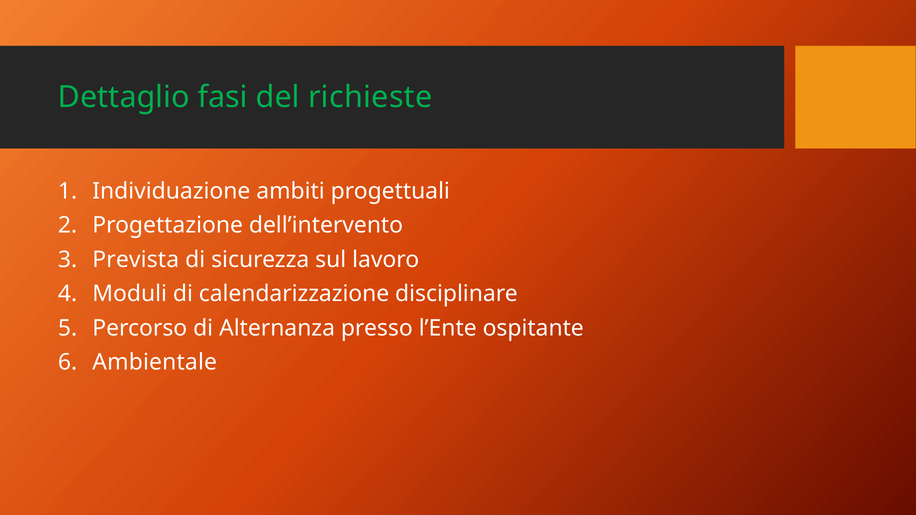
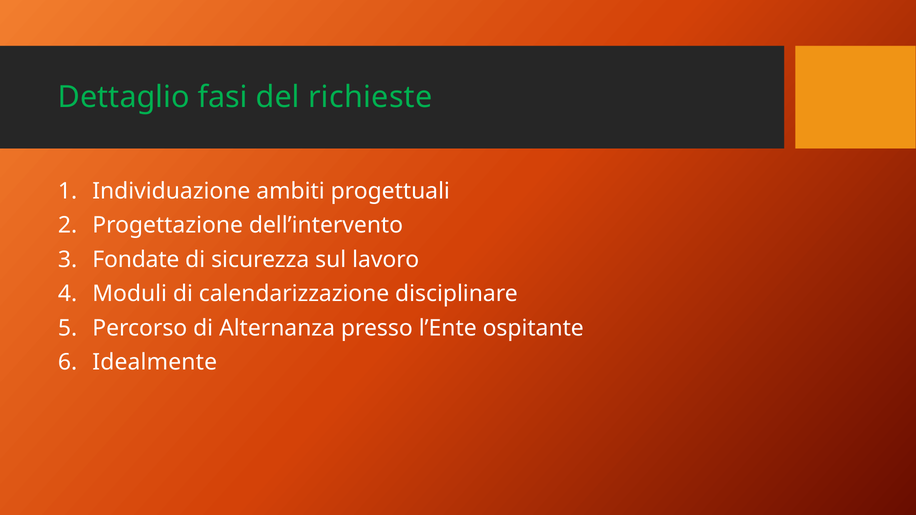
Prevista: Prevista -> Fondate
Ambientale: Ambientale -> Idealmente
